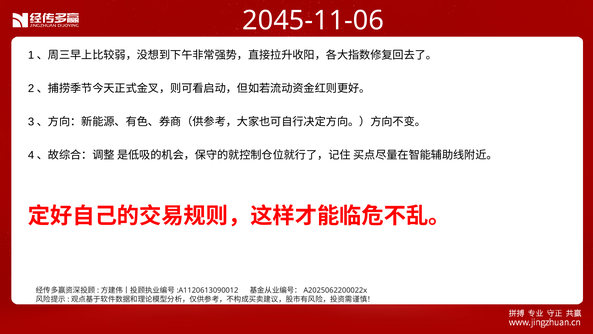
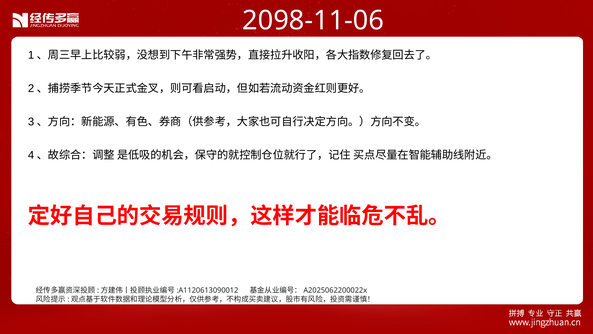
2045-11-06: 2045-11-06 -> 2098-11-06
